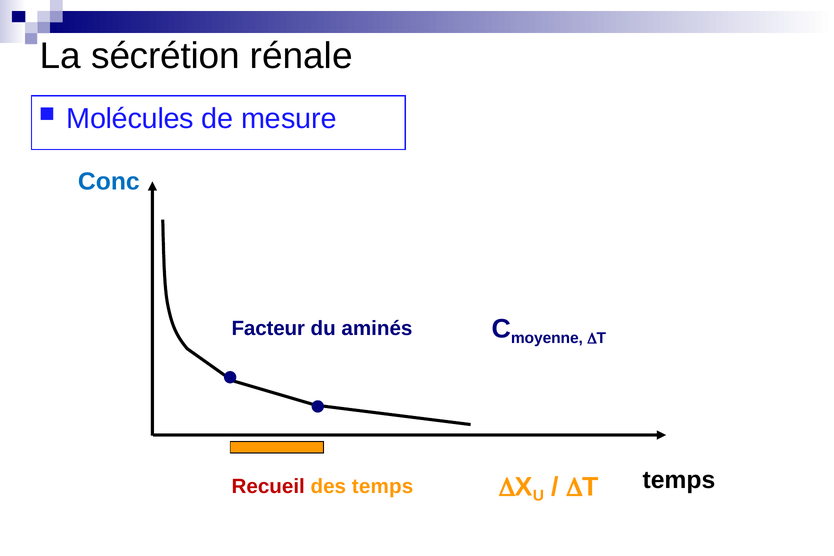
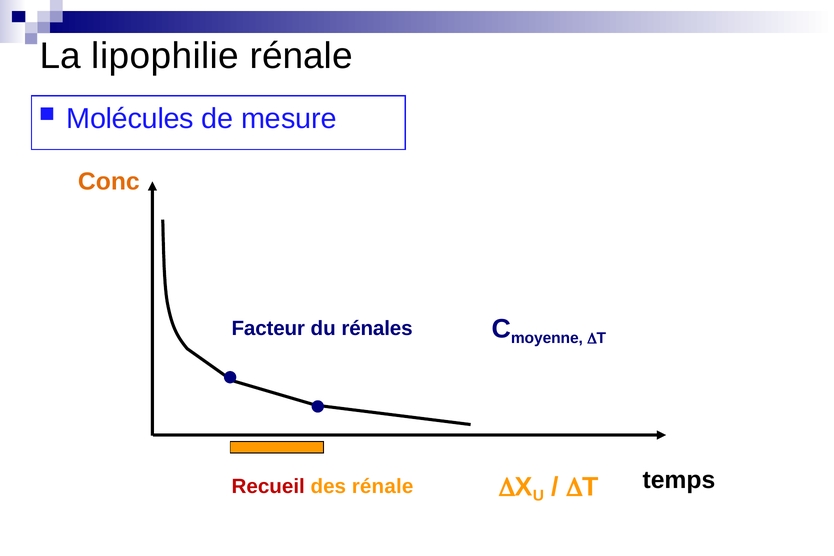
sécrétion: sécrétion -> lipophilie
Conc colour: blue -> orange
aminés: aminés -> rénales
des temps: temps -> rénale
